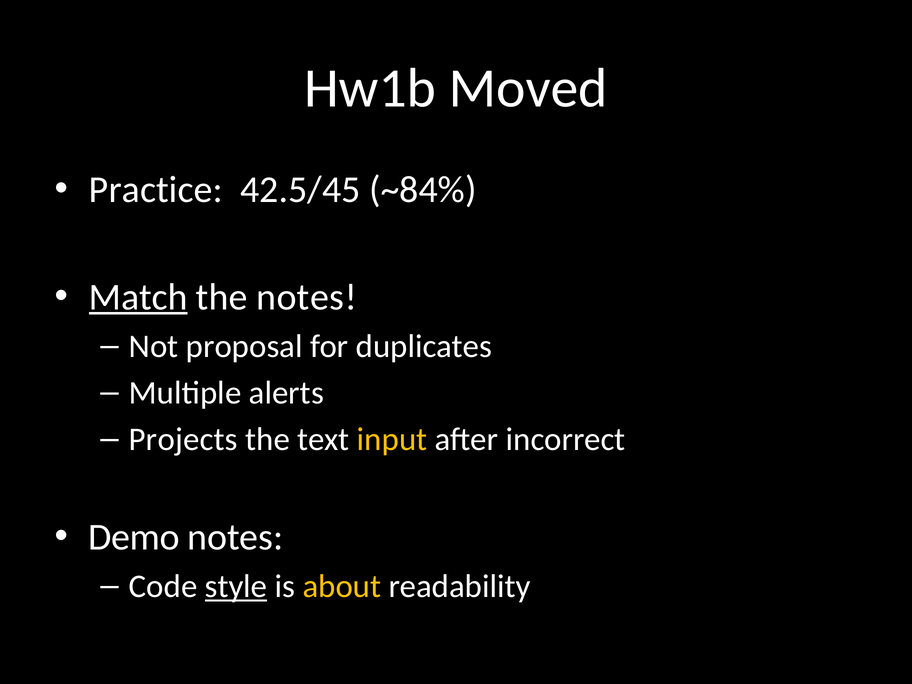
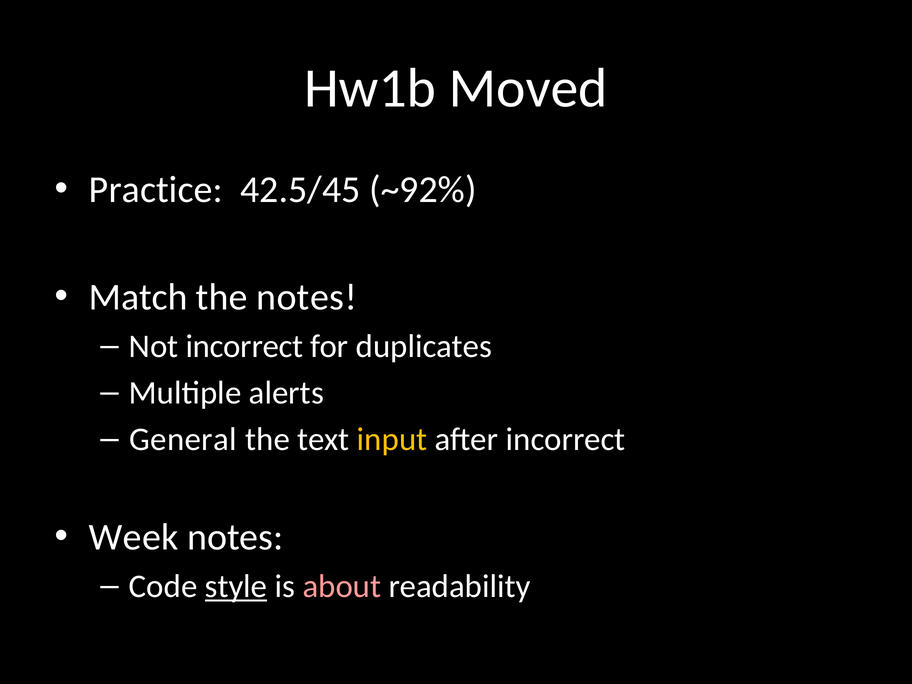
~84%: ~84% -> ~92%
Match underline: present -> none
Not proposal: proposal -> incorrect
Projects: Projects -> General
Demo: Demo -> Week
about colour: yellow -> pink
